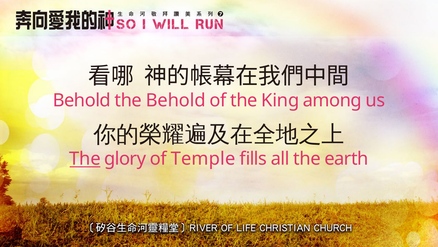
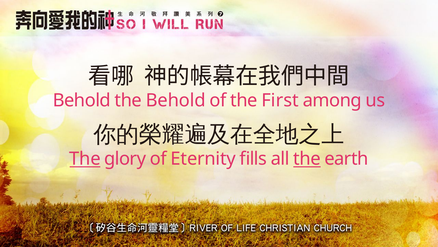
King: King -> First
Temple: Temple -> Eternity
the at (307, 159) underline: none -> present
